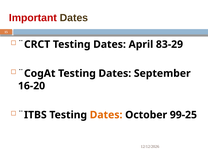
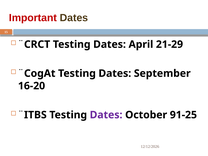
83-29: 83-29 -> 21-29
Dates at (106, 115) colour: orange -> purple
99-25: 99-25 -> 91-25
